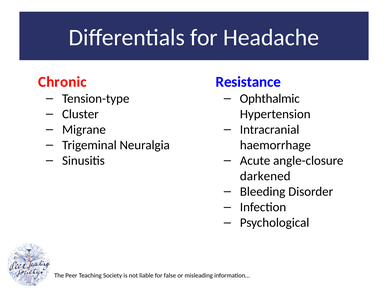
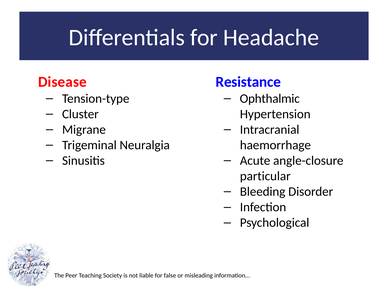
Chronic: Chronic -> Disease
darkened: darkened -> particular
